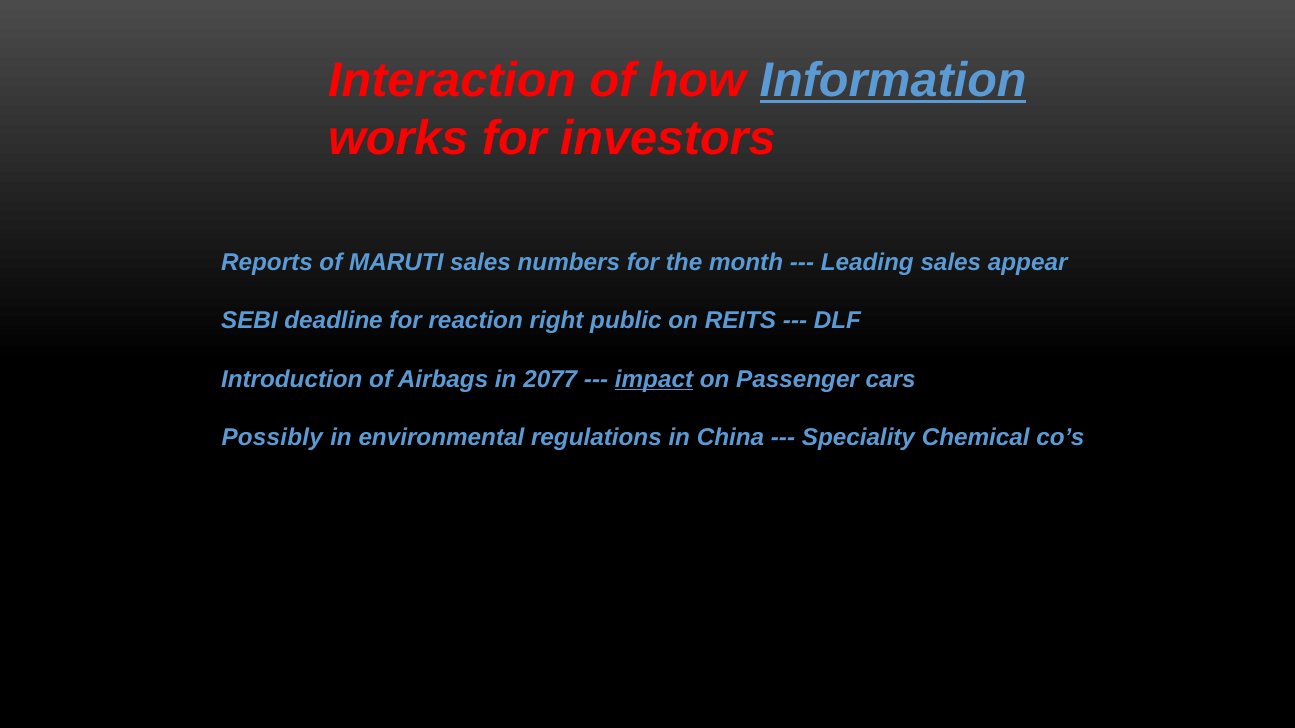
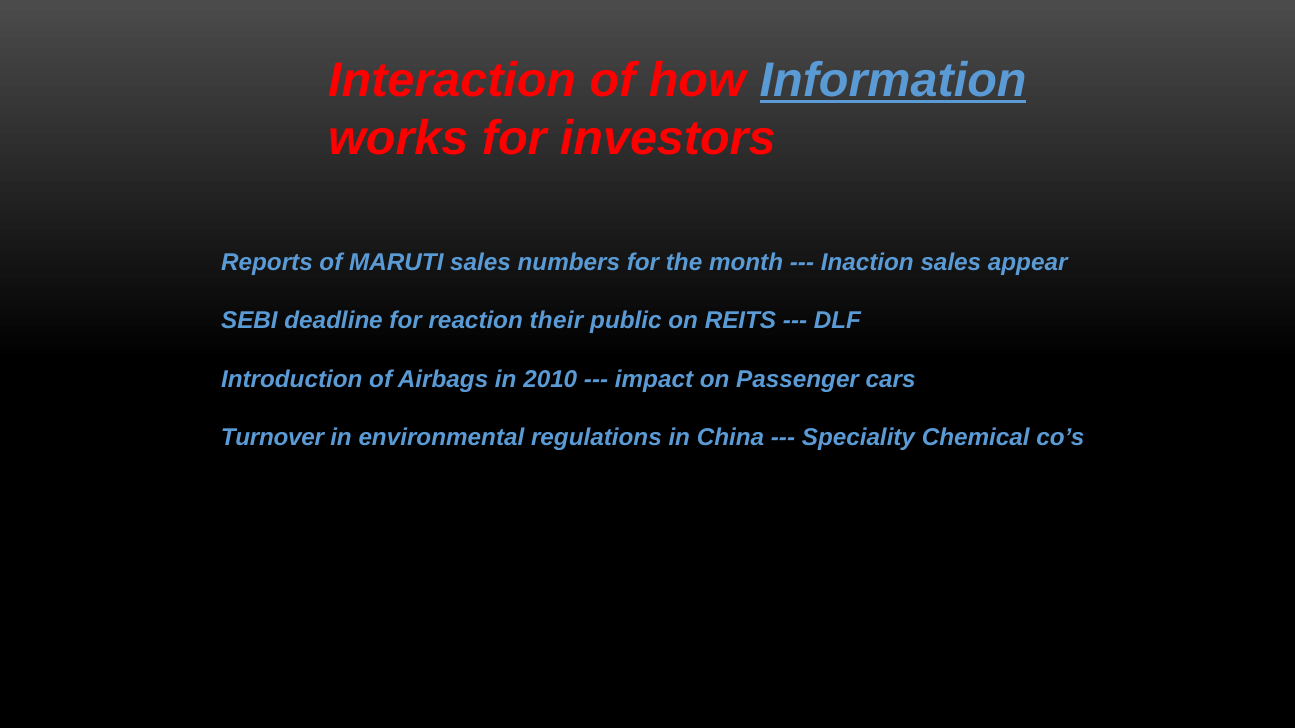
Leading: Leading -> Inaction
right: right -> their
2077: 2077 -> 2010
impact underline: present -> none
Possibly: Possibly -> Turnover
